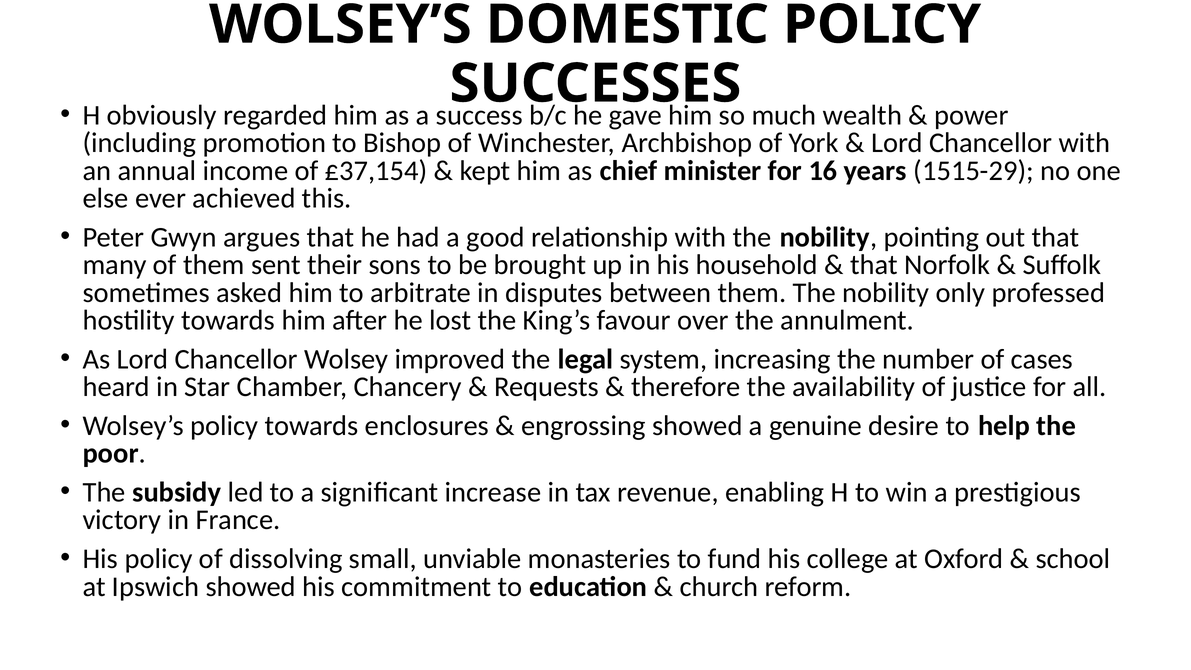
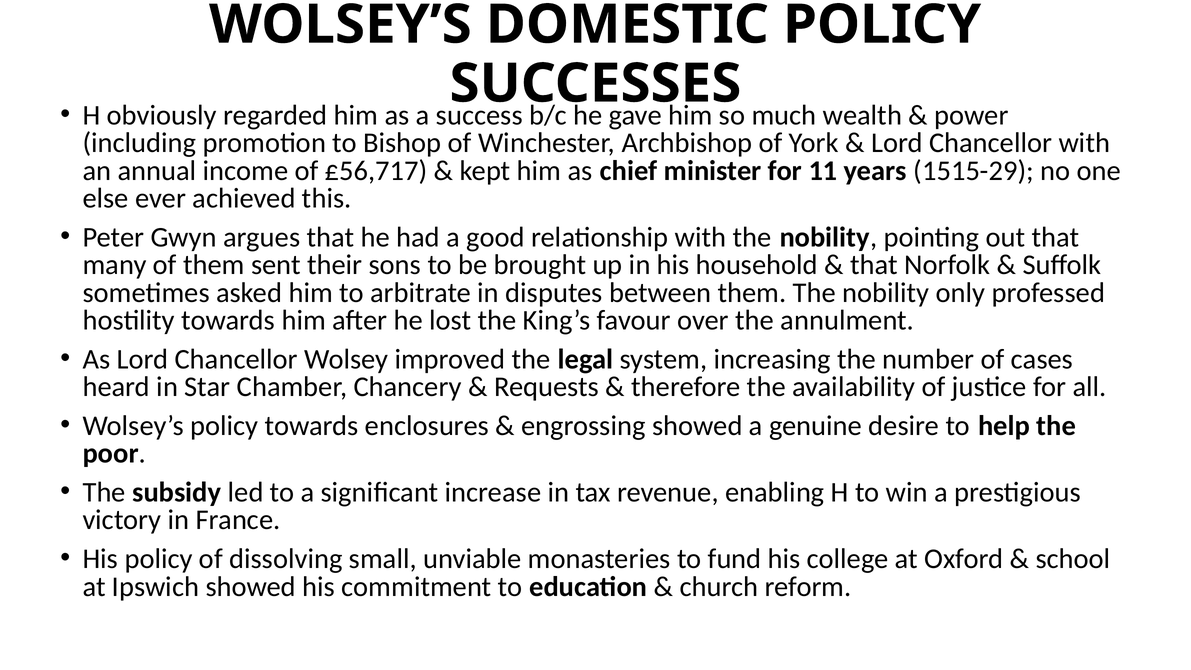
£37,154: £37,154 -> £56,717
16: 16 -> 11
